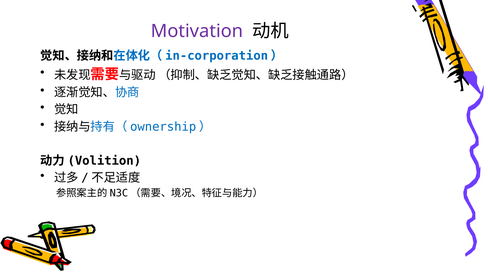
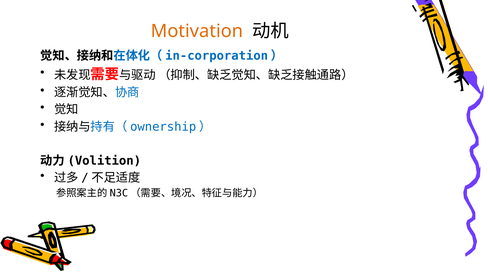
Motivation colour: purple -> orange
